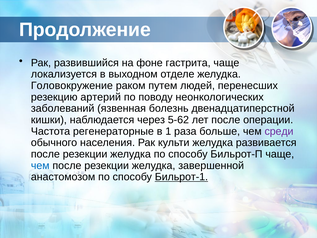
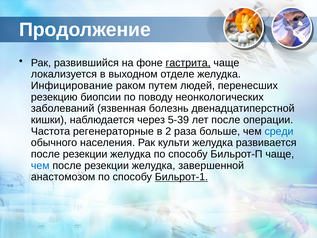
гастрита underline: none -> present
Головокружение: Головокружение -> Инфицирование
артерий: артерий -> биопсии
5-62: 5-62 -> 5-39
1: 1 -> 2
среди colour: purple -> blue
